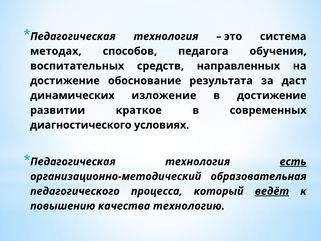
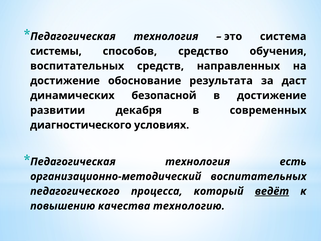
методах: методах -> системы
педагога: педагога -> средство
изложение: изложение -> безопасной
краткое: краткое -> декабря
есть underline: present -> none
организационно-методический образовательная: образовательная -> воспитательных
